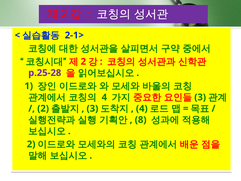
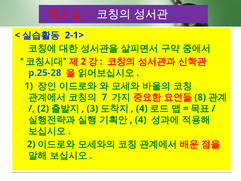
p.25-28 colour: purple -> blue
4 at (104, 97): 4 -> 7
3 at (200, 97): 3 -> 8
8 at (141, 120): 8 -> 4
